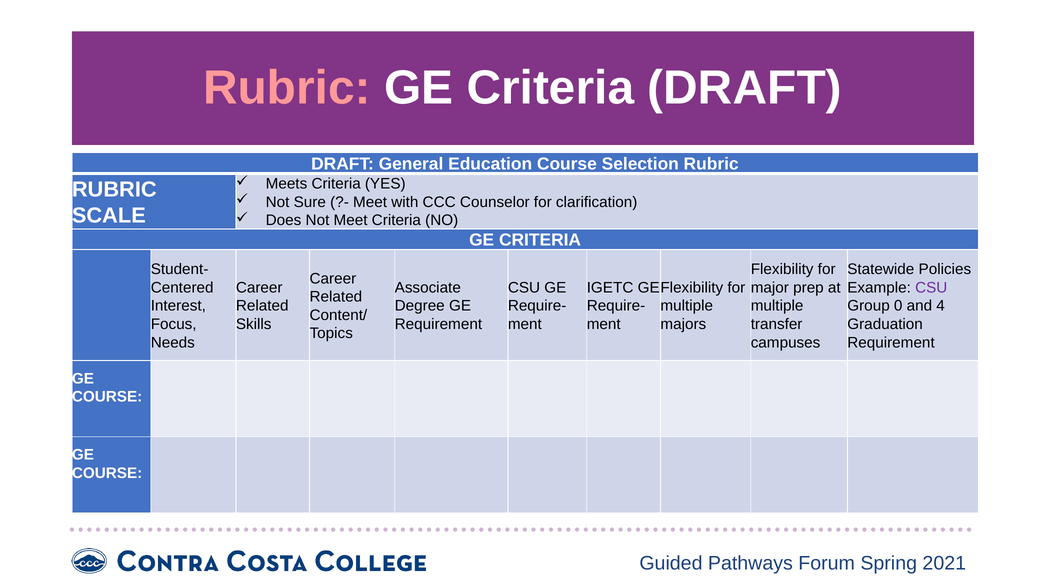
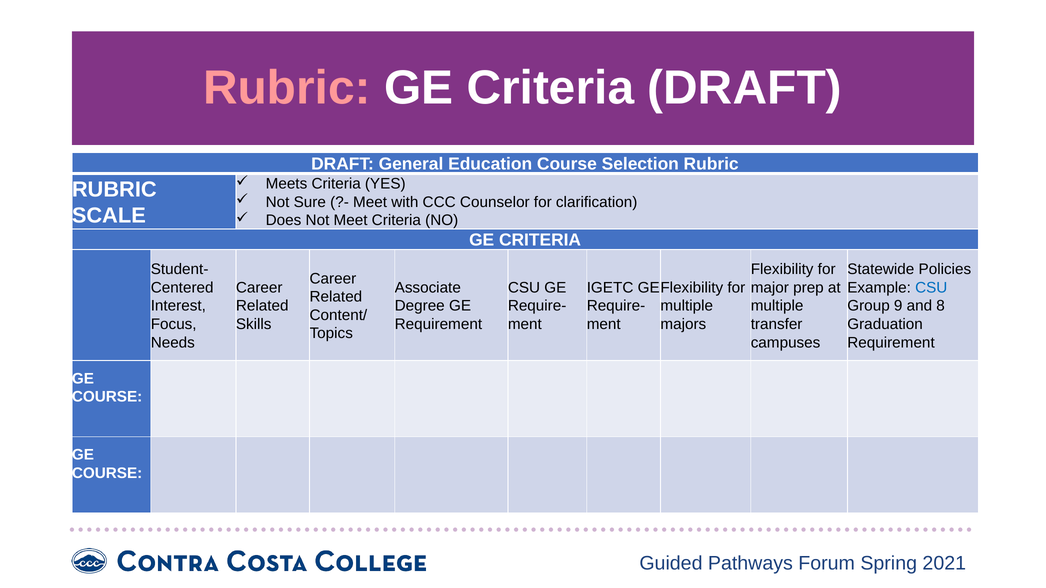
CSU at (931, 288) colour: purple -> blue
0: 0 -> 9
4: 4 -> 8
